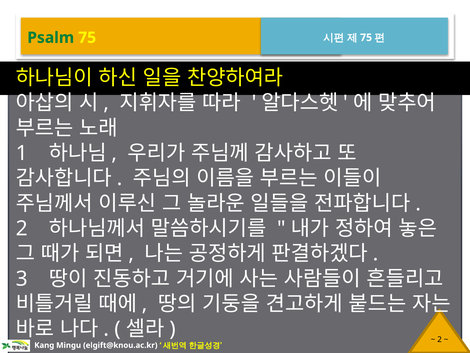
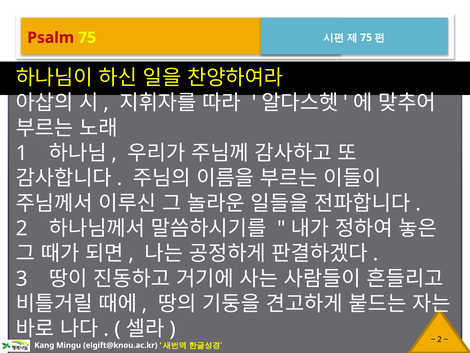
Psalm colour: green -> red
